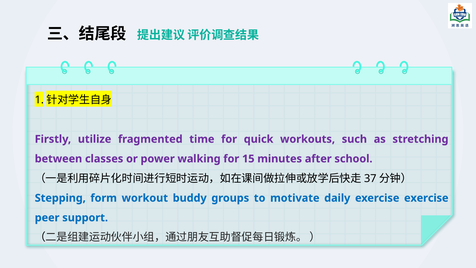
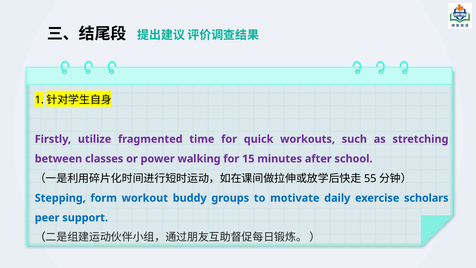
37: 37 -> 55
exercise exercise: exercise -> scholars
